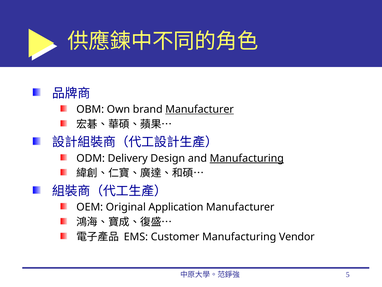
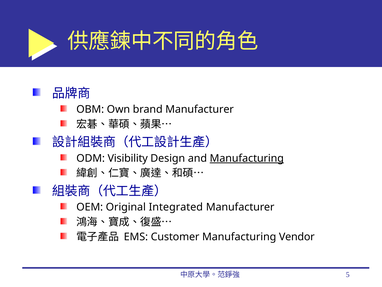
Manufacturer at (200, 109) underline: present -> none
Delivery: Delivery -> Visibility
Application: Application -> Integrated
